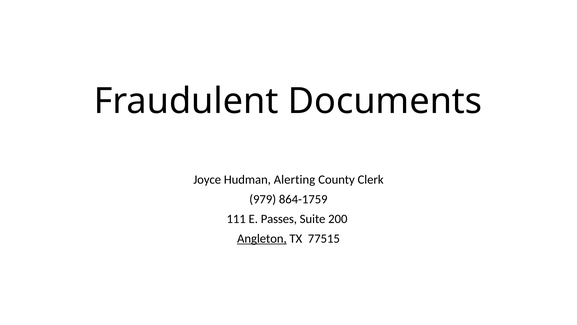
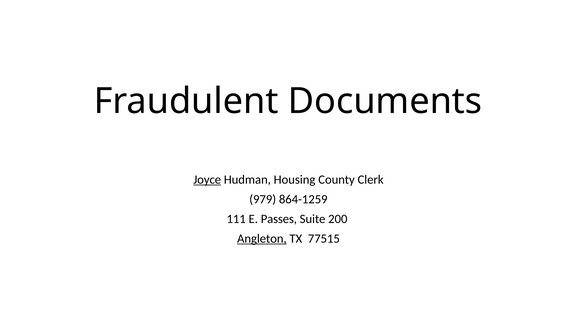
Joyce underline: none -> present
Alerting: Alerting -> Housing
864-1759: 864-1759 -> 864-1259
